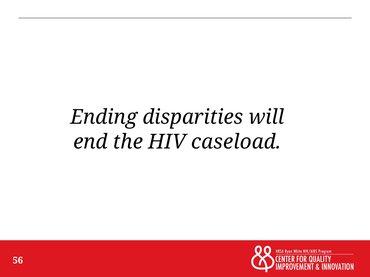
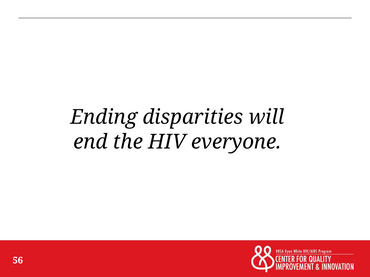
caseload: caseload -> everyone
